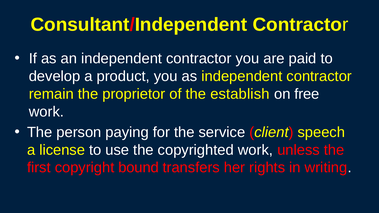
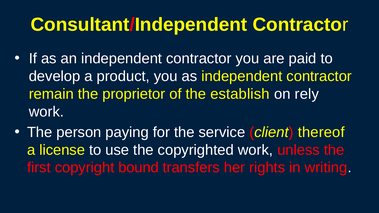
free: free -> rely
speech: speech -> thereof
